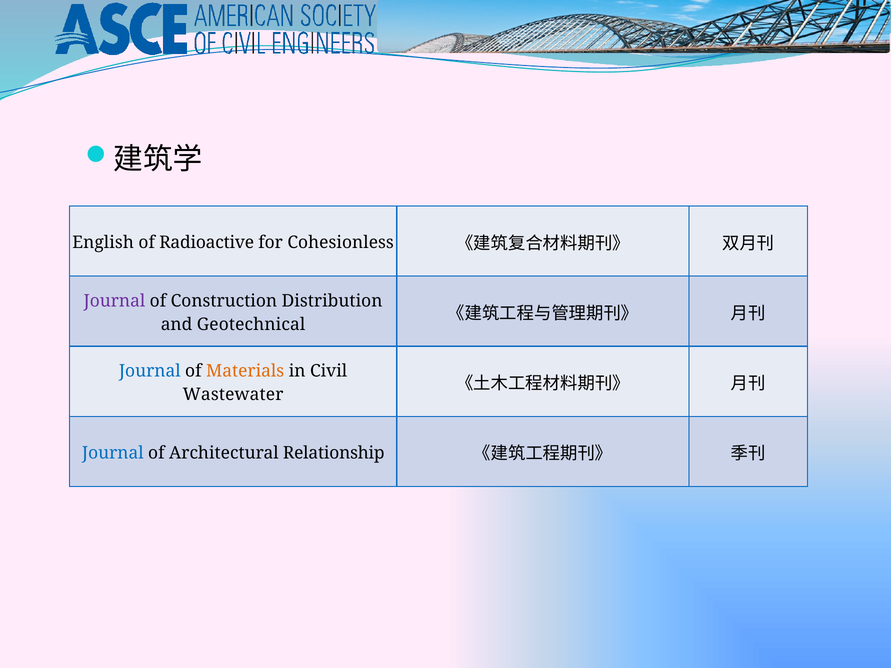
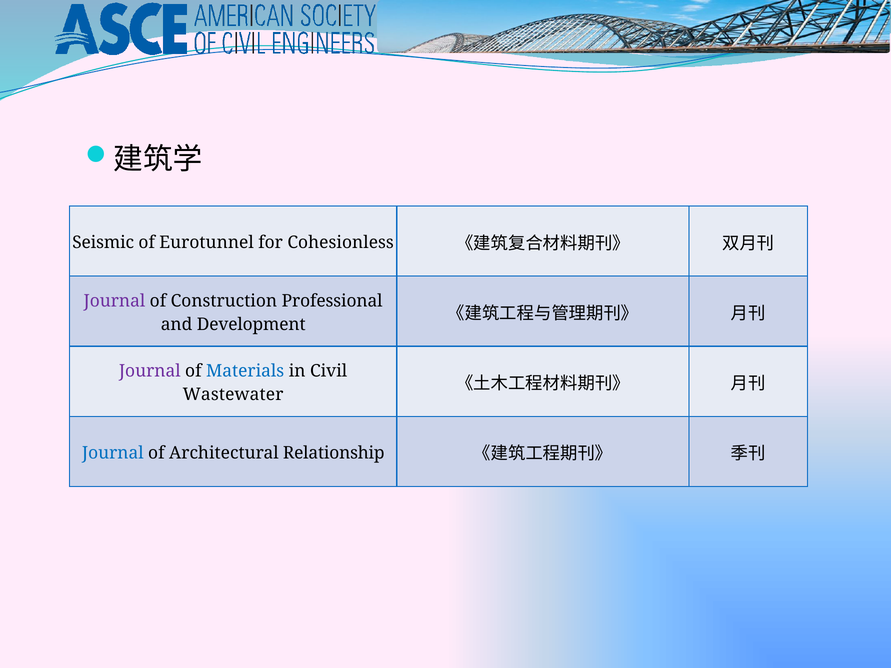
English: English -> Seismic
Radioactive: Radioactive -> Eurotunnel
Distribution: Distribution -> Professional
Geotechnical: Geotechnical -> Development
Journal at (150, 371) colour: blue -> purple
Materials colour: orange -> blue
